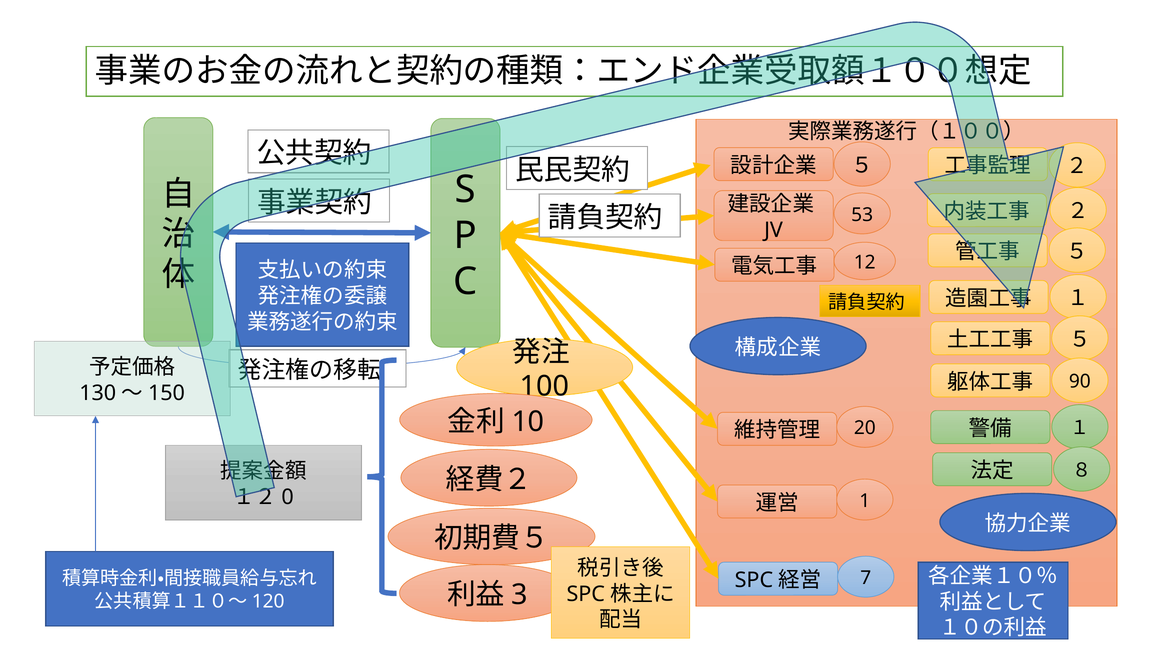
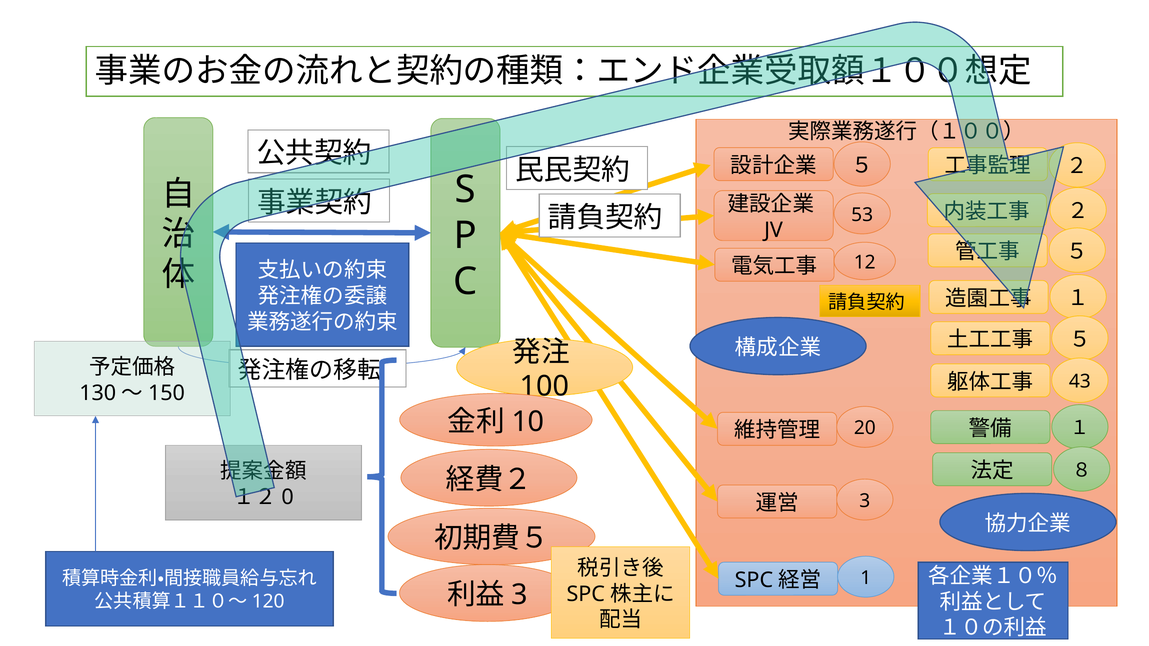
90: 90 -> 43
1 at (865, 501): 1 -> 3
7: 7 -> 1
